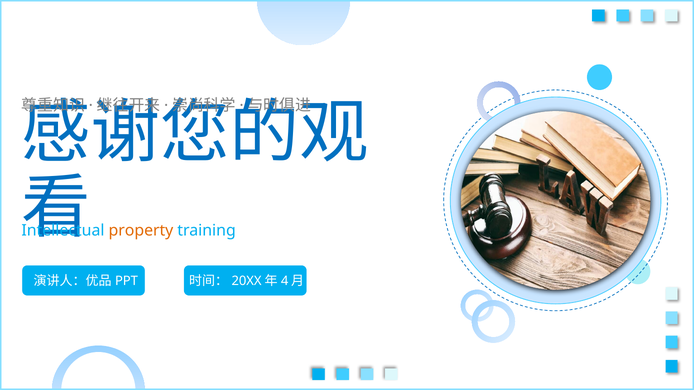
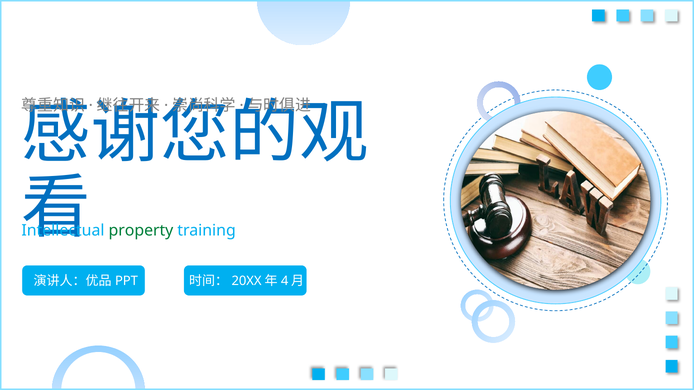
property colour: orange -> green
